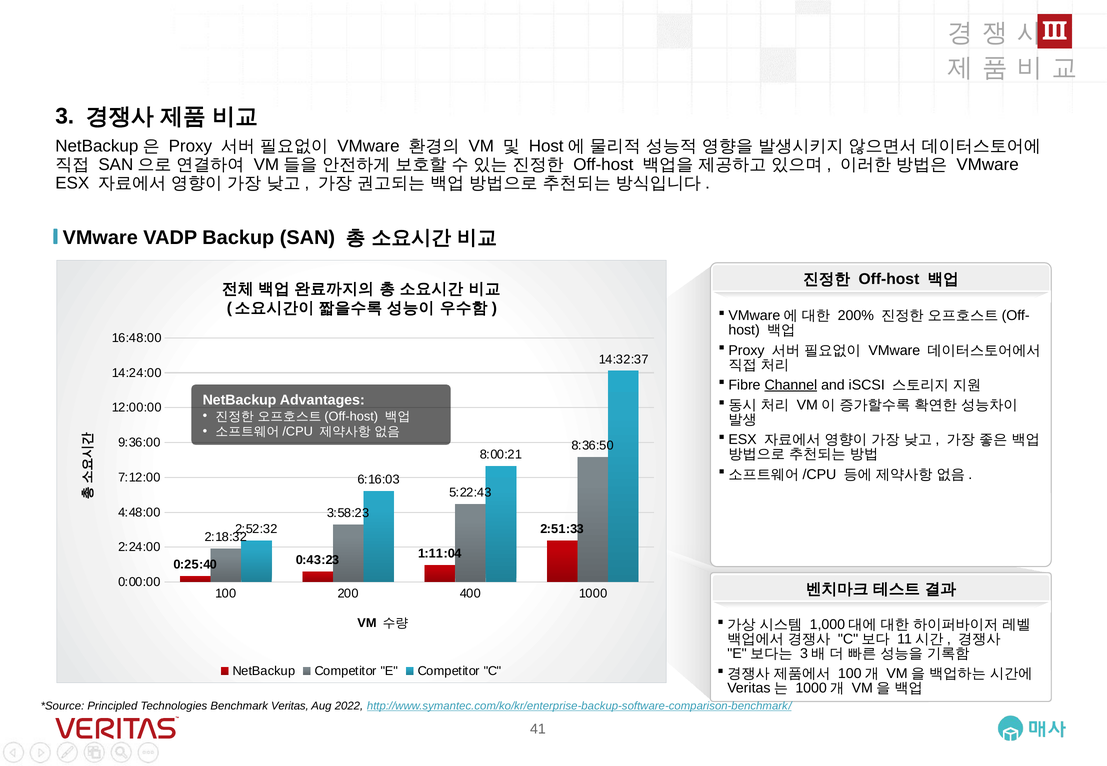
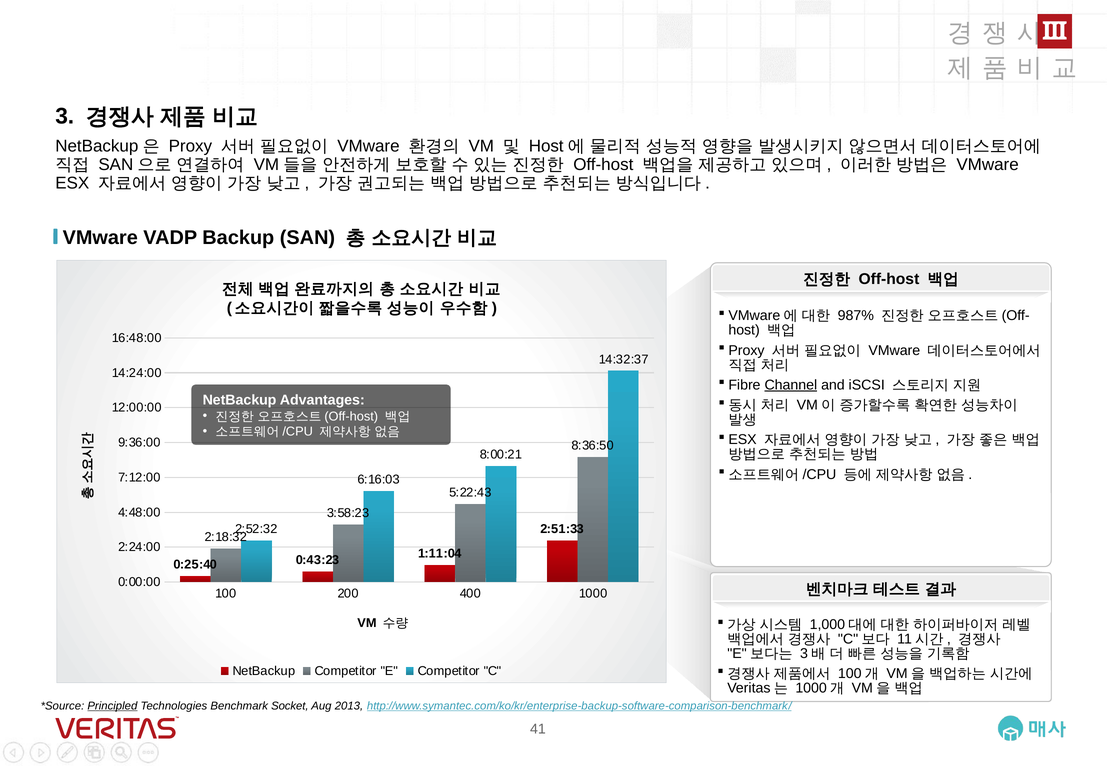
200%: 200% -> 987%
Principled underline: none -> present
Veritas: Veritas -> Socket
2022: 2022 -> 2013
